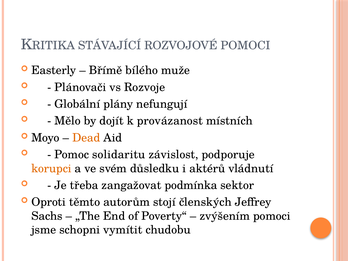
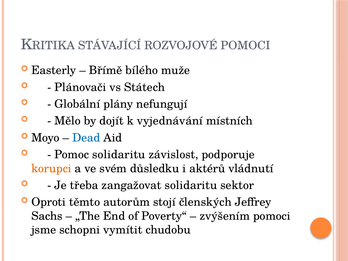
Rozvoje: Rozvoje -> Státech
provázanost: provázanost -> vyjednávání
Dead colour: orange -> blue
zangažovat podmínka: podmínka -> solidaritu
